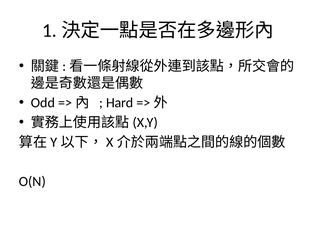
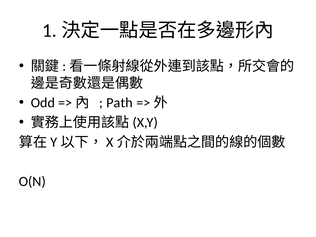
Hard: Hard -> Path
